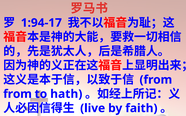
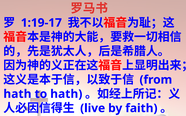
1:94-17: 1:94-17 -> 1:19-17
from at (18, 94): from -> hath
